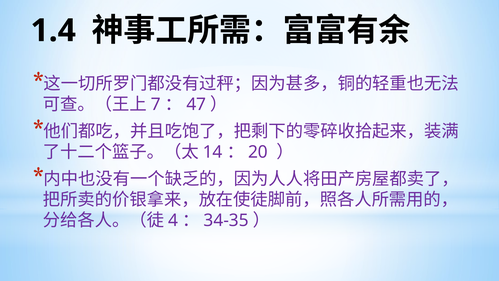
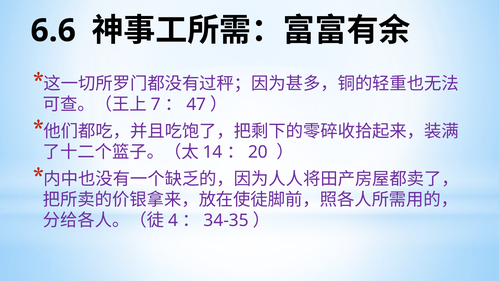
1.4: 1.4 -> 6.6
